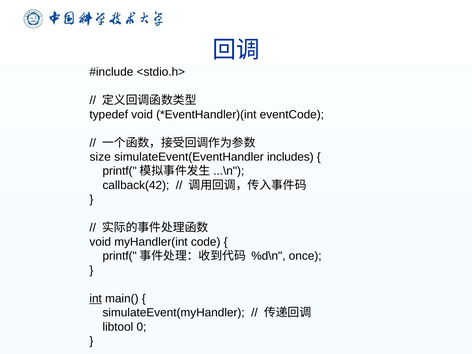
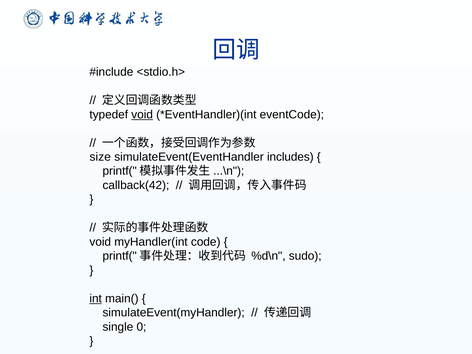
void at (142, 114) underline: none -> present
once: once -> sudo
libtool: libtool -> single
